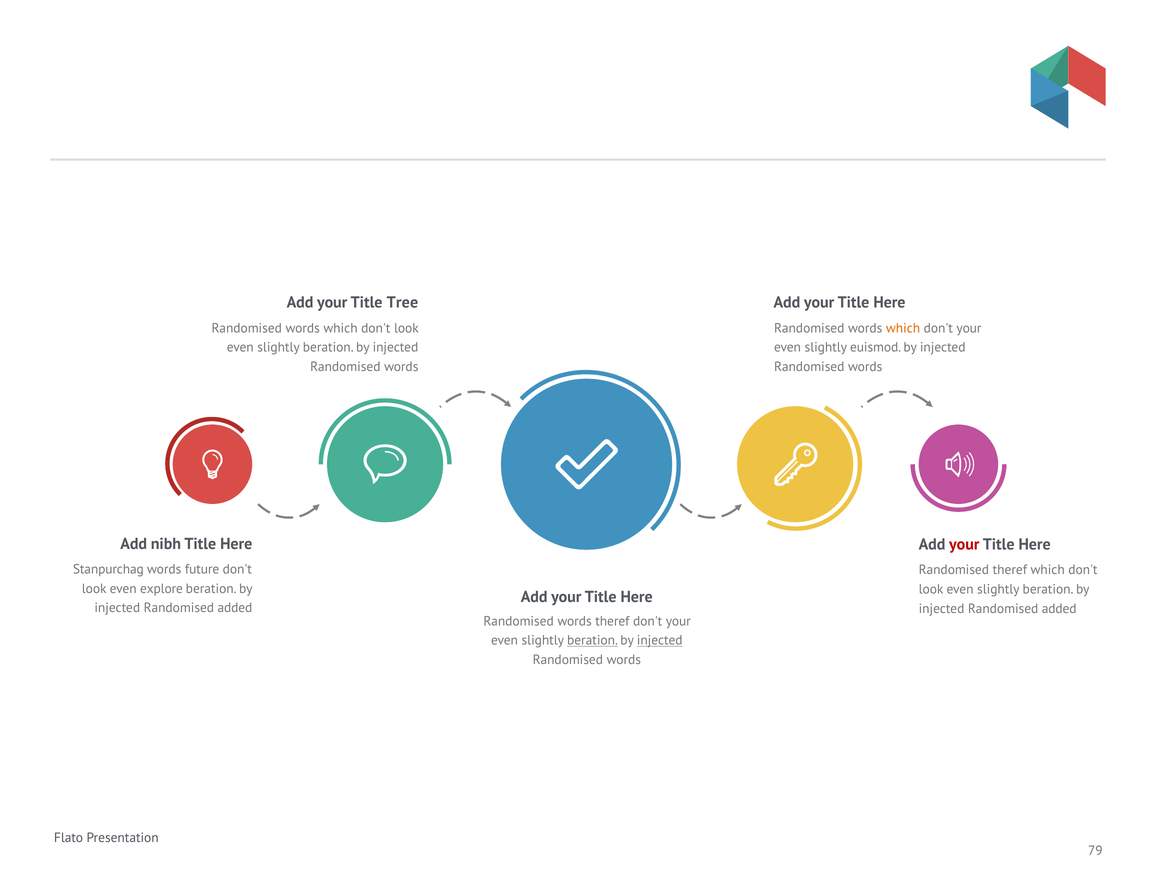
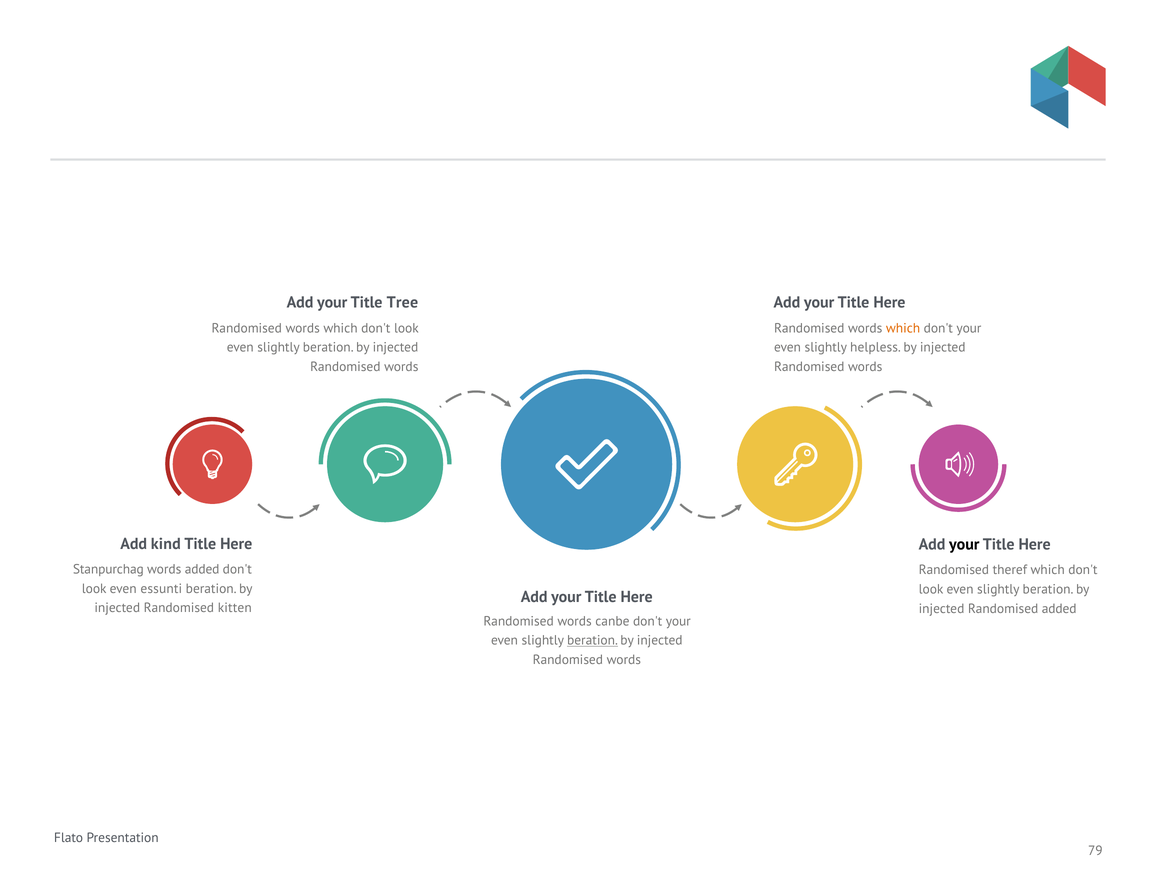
euismod: euismod -> helpless
nibh: nibh -> kind
your at (964, 545) colour: red -> black
words future: future -> added
explore: explore -> essunti
added at (235, 608): added -> kitten
words theref: theref -> canbe
injected at (660, 641) underline: present -> none
